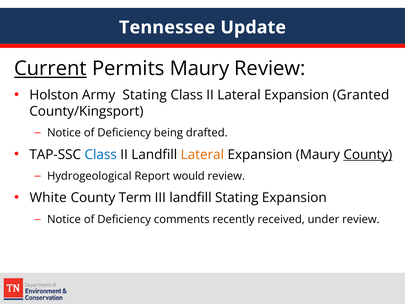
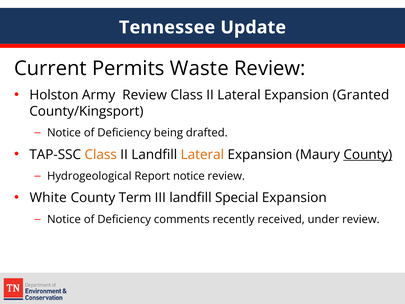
Current underline: present -> none
Permits Maury: Maury -> Waste
Army Stating: Stating -> Review
Class at (101, 154) colour: blue -> orange
Report would: would -> notice
landfill Stating: Stating -> Special
